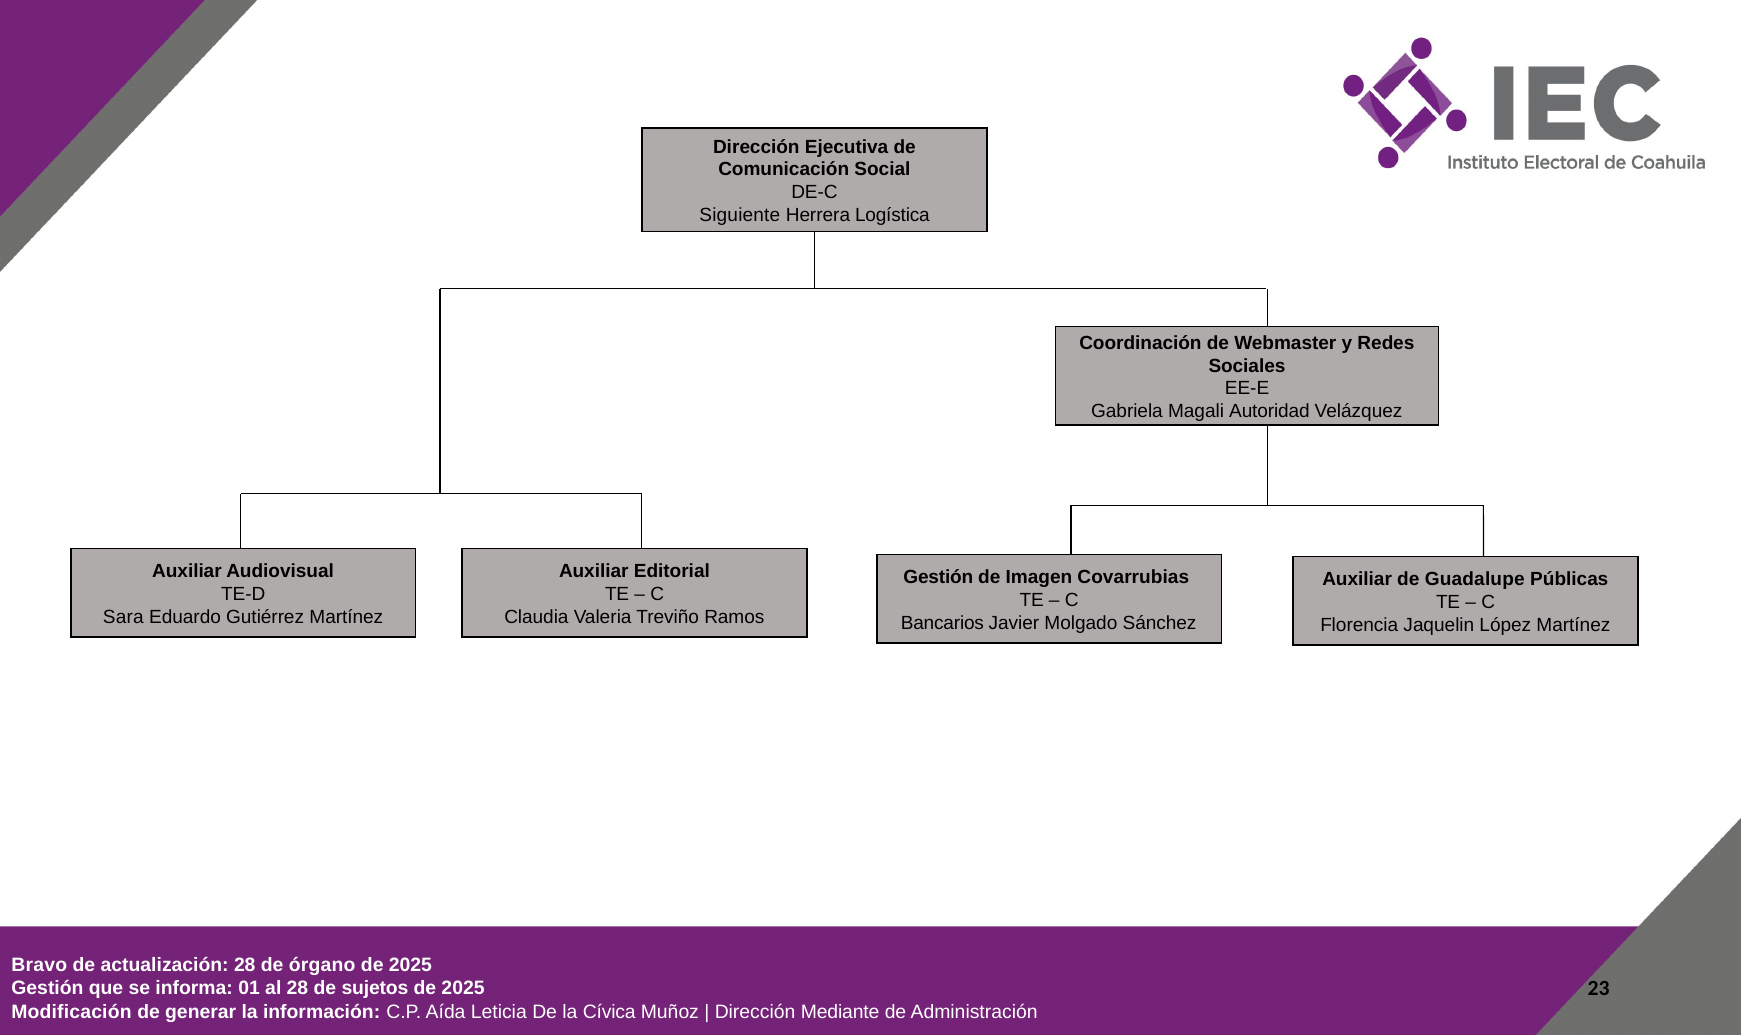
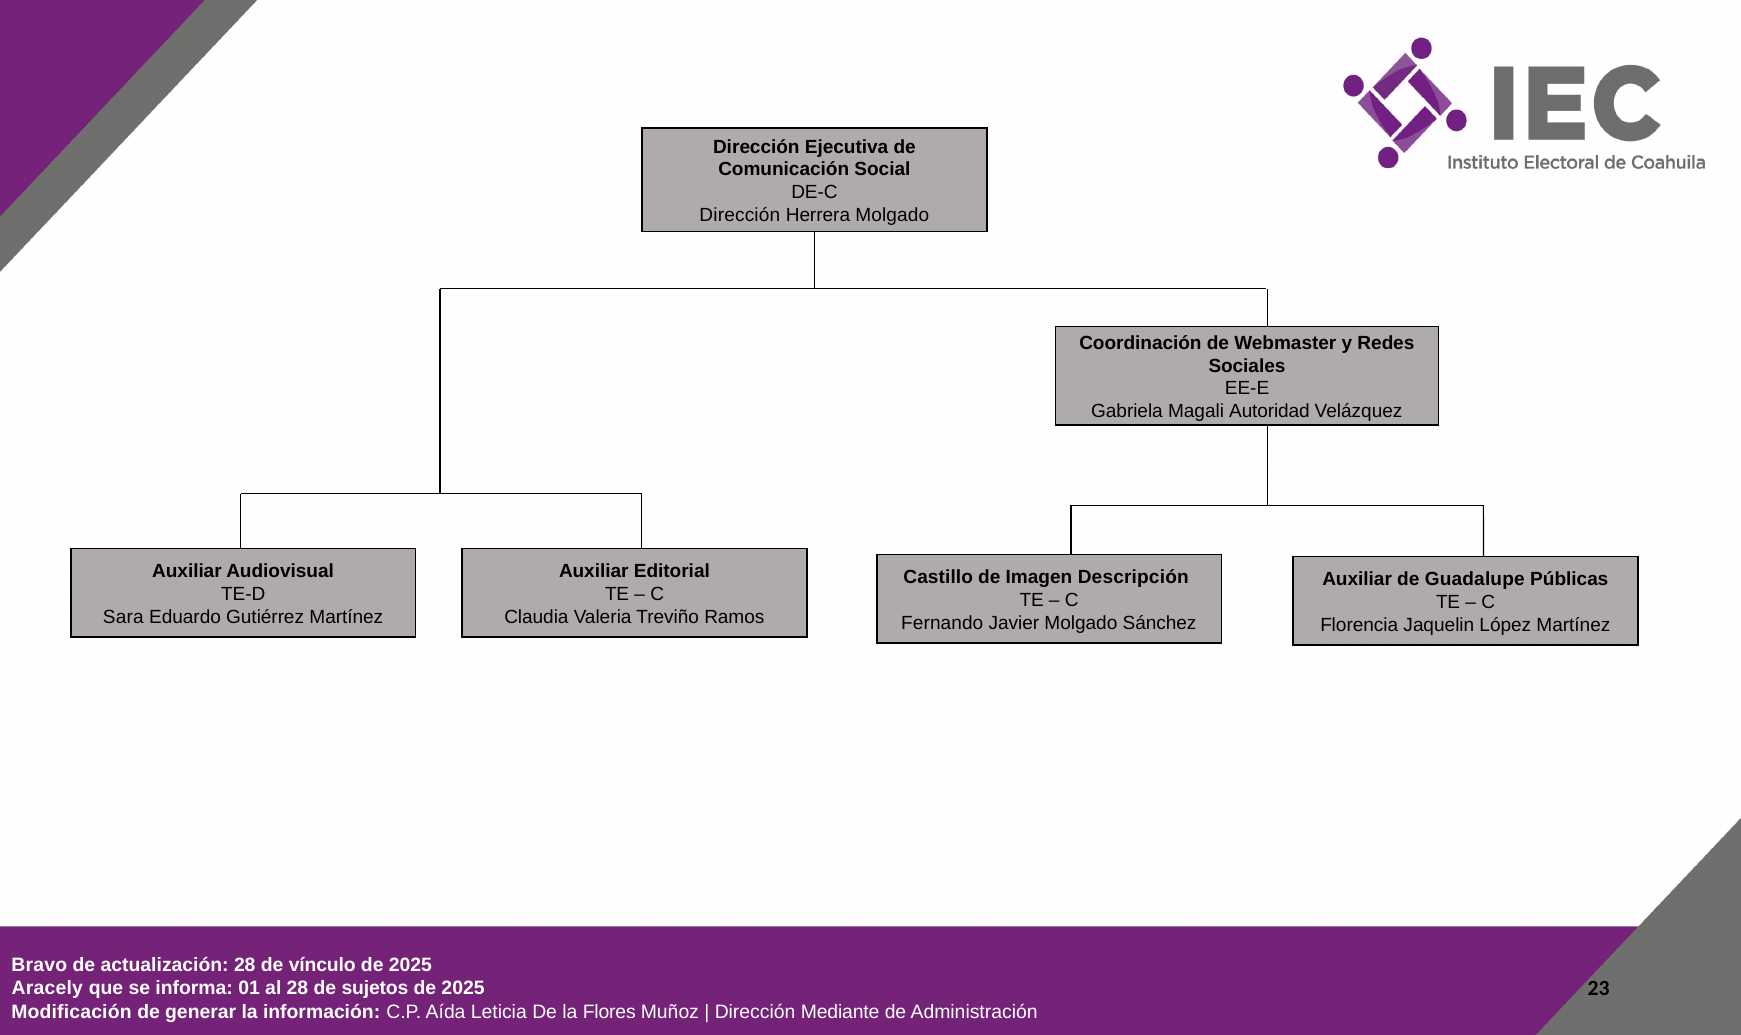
Siguiente at (740, 215): Siguiente -> Dirección
Herrera Logística: Logística -> Molgado
Gestión at (938, 577): Gestión -> Castillo
Covarrubias: Covarrubias -> Descripción
Bancarios: Bancarios -> Fernando
órgano: órgano -> vínculo
Gestión at (47, 989): Gestión -> Aracely
Cívica: Cívica -> Flores
